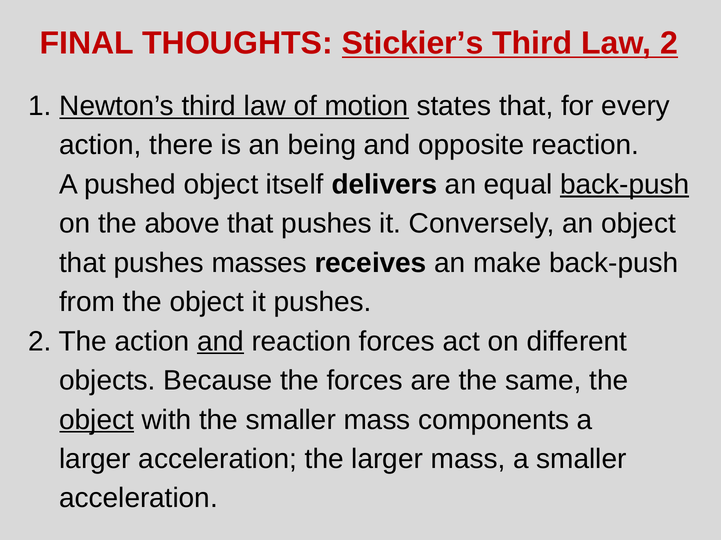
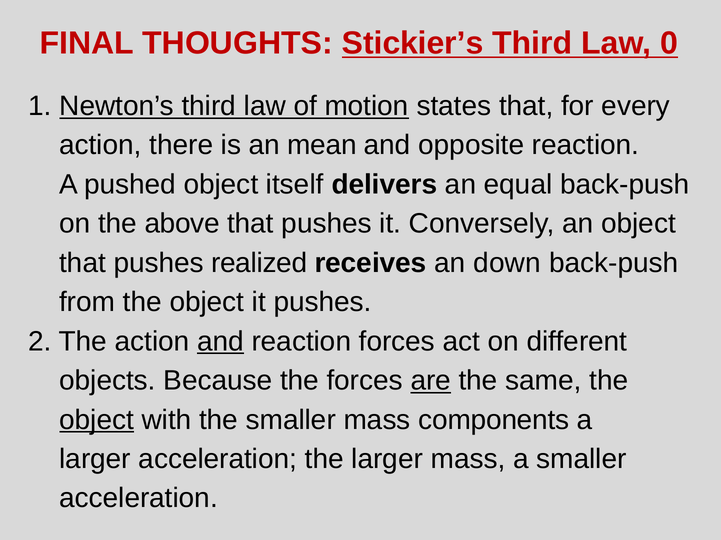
Law 2: 2 -> 0
being: being -> mean
back-push at (625, 185) underline: present -> none
masses: masses -> realized
make: make -> down
are underline: none -> present
